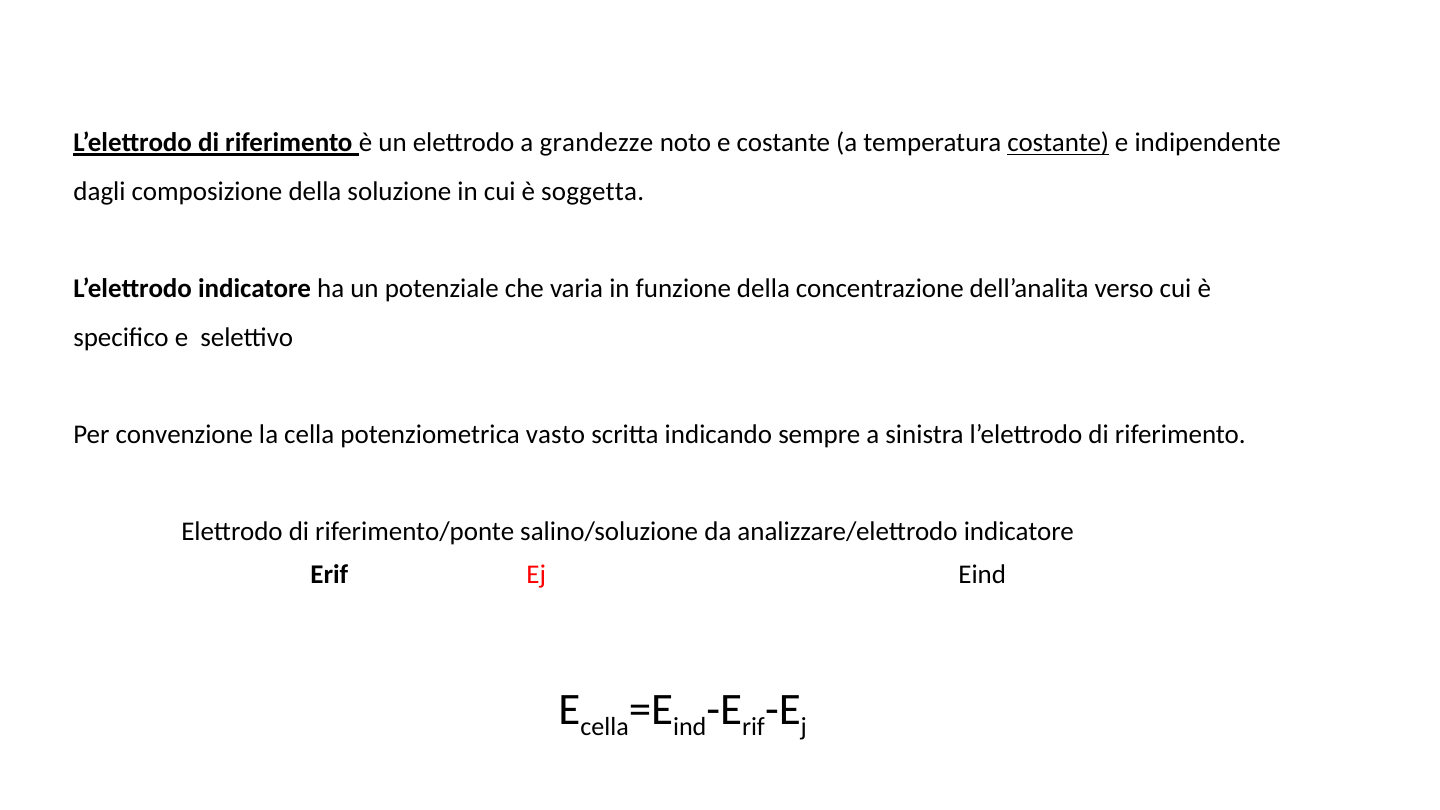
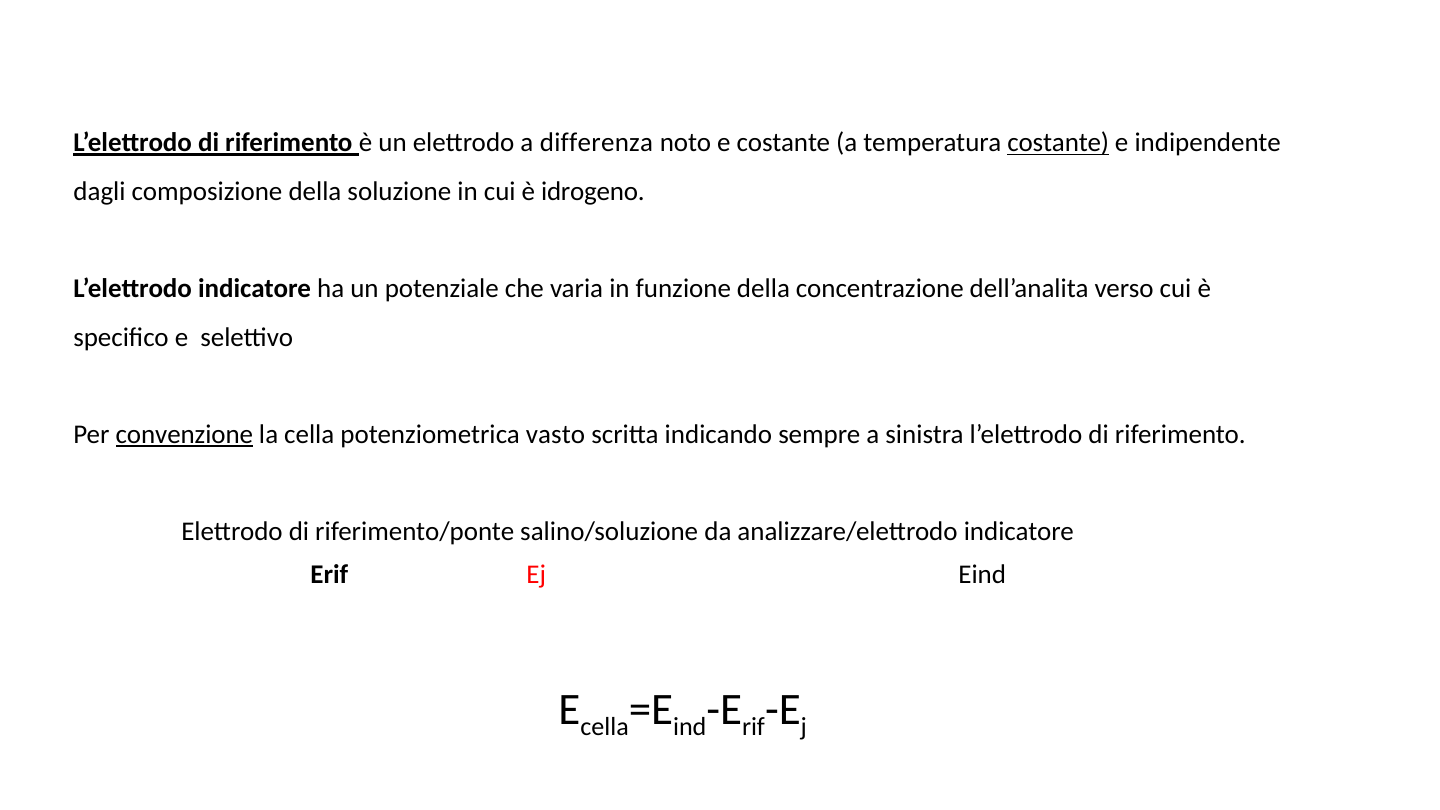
grandezze: grandezze -> differenza
soggetta: soggetta -> idrogeno
convenzione underline: none -> present
